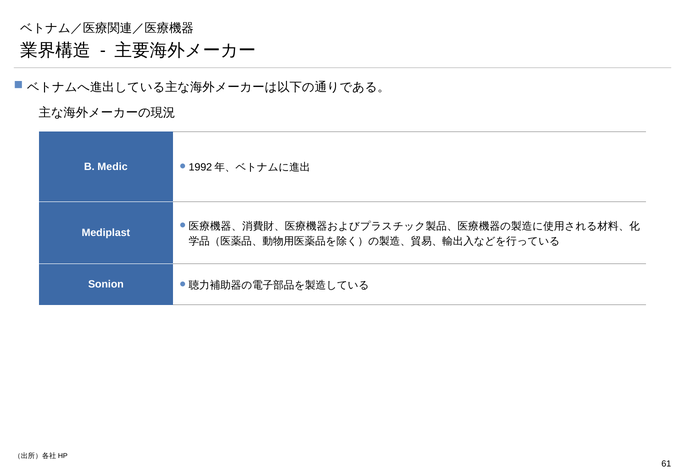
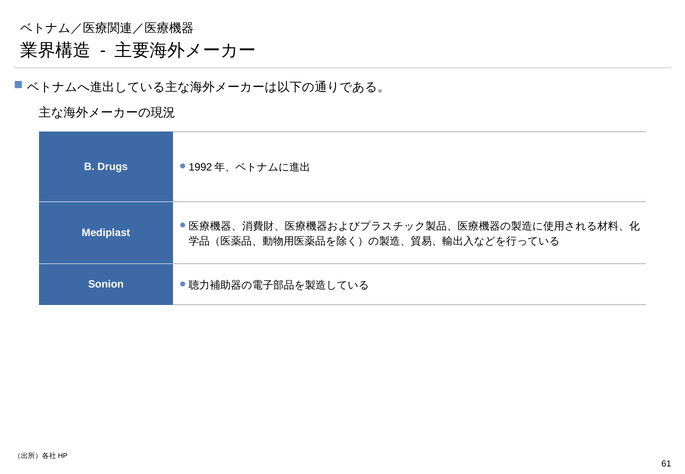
Medic: Medic -> Drugs
